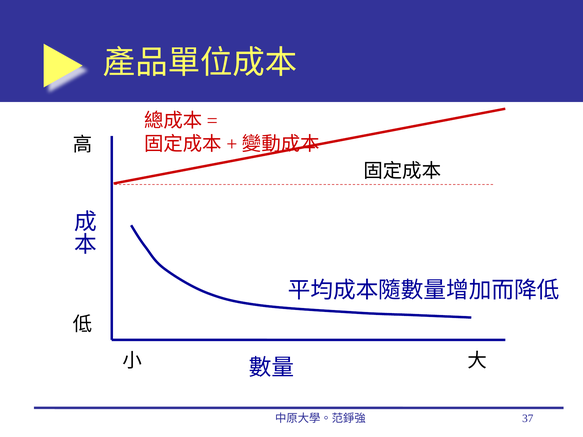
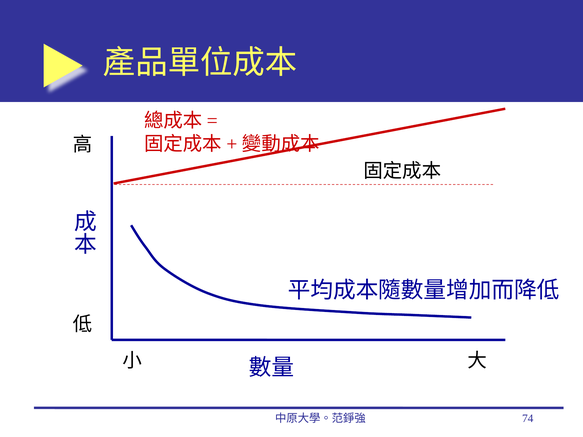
37: 37 -> 74
